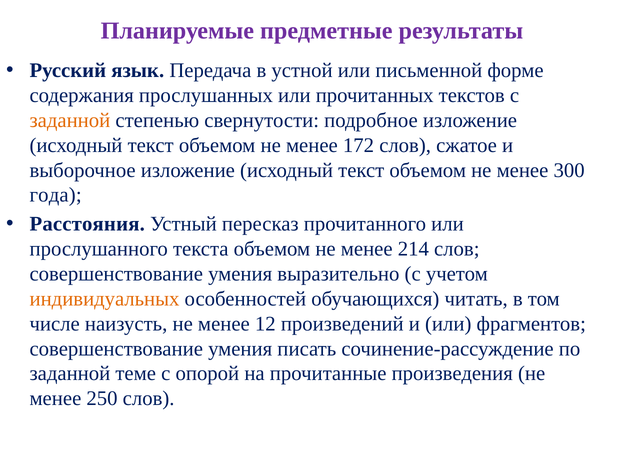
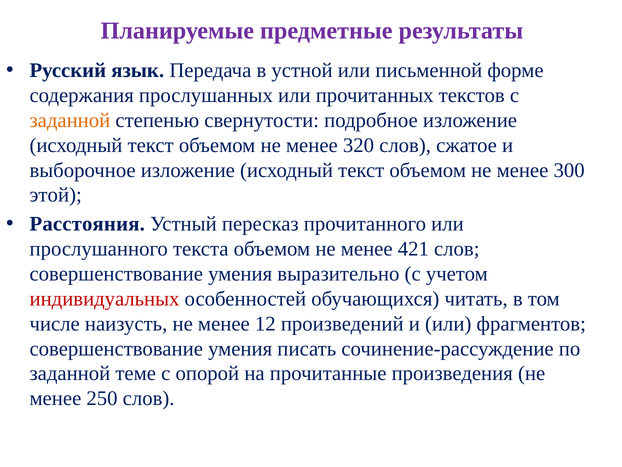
172: 172 -> 320
года: года -> этой
214: 214 -> 421
индивидуальных colour: orange -> red
